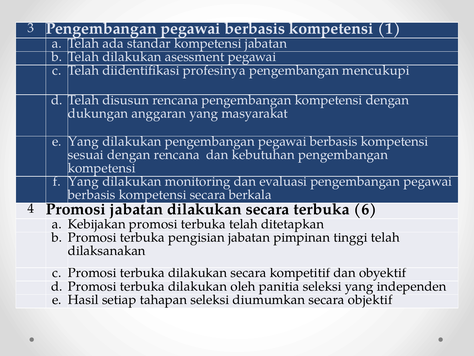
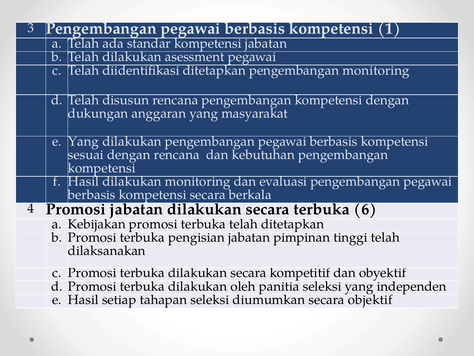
diidentifikasi profesinya: profesinya -> ditetapkan
pengembangan mencukupi: mencukupi -> monitoring
f Yang: Yang -> Hasil
